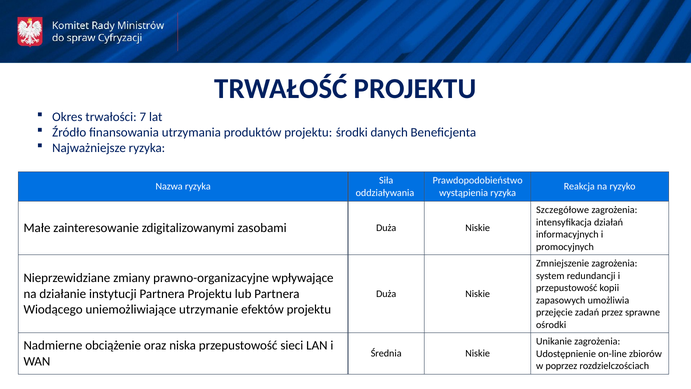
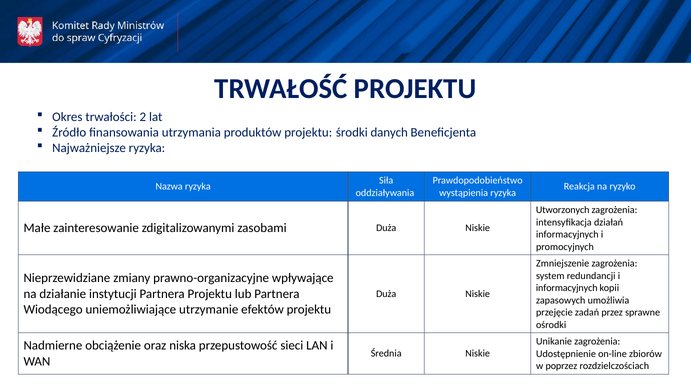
7: 7 -> 2
Szczegółowe: Szczegółowe -> Utworzonych
przepustowość at (567, 288): przepustowość -> informacyjnych
